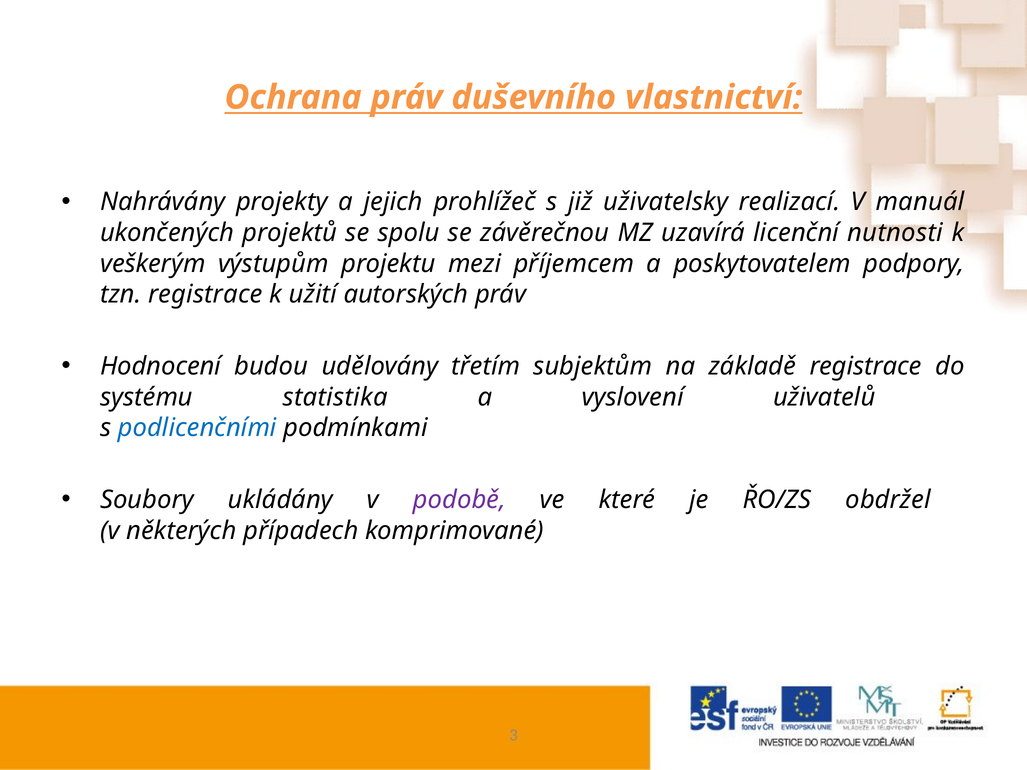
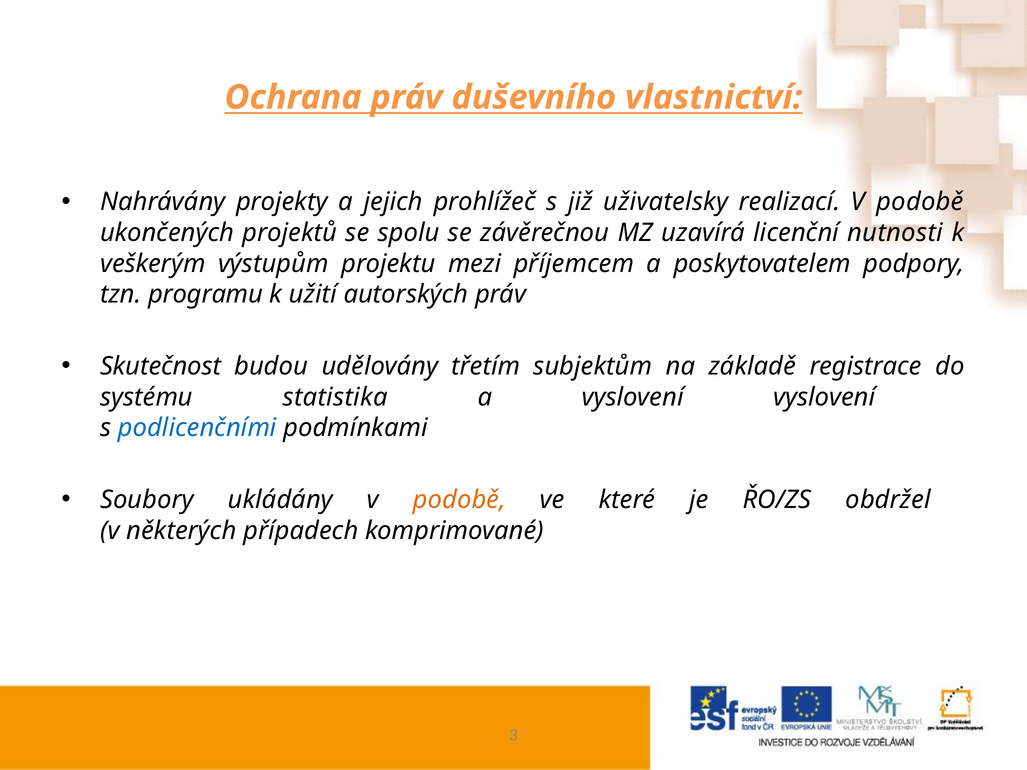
realizací V manuál: manuál -> podobě
tzn registrace: registrace -> programu
Hodnocení: Hodnocení -> Skutečnost
vyslovení uživatelů: uživatelů -> vyslovení
podobě at (459, 500) colour: purple -> orange
